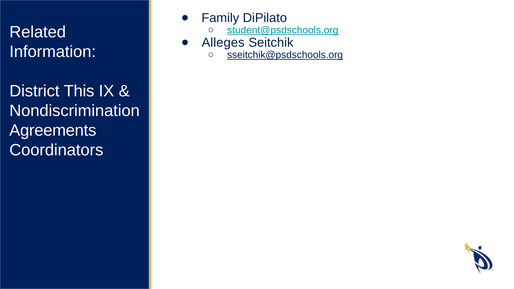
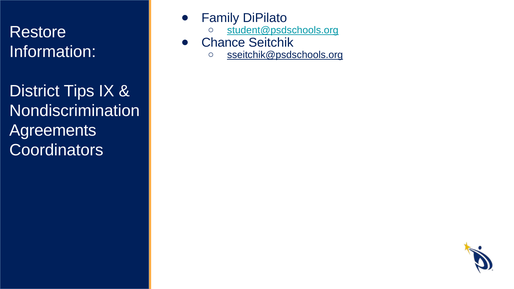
Related: Related -> Restore
Alleges: Alleges -> Chance
This: This -> Tips
